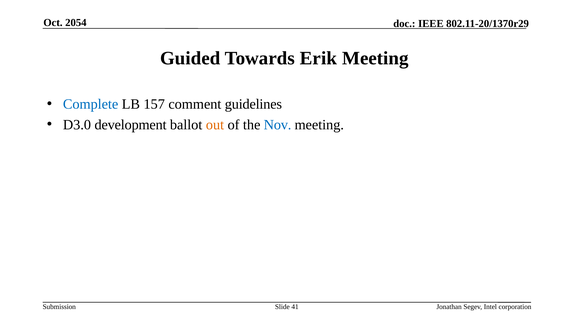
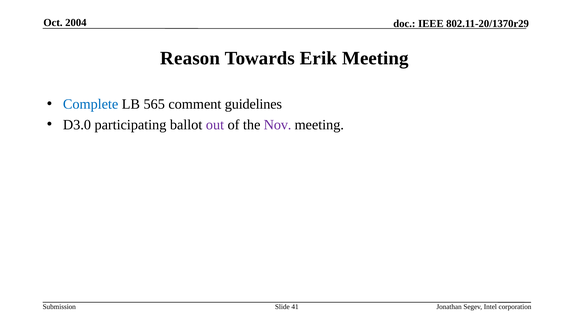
2054: 2054 -> 2004
Guided: Guided -> Reason
157: 157 -> 565
development: development -> participating
out colour: orange -> purple
Nov colour: blue -> purple
